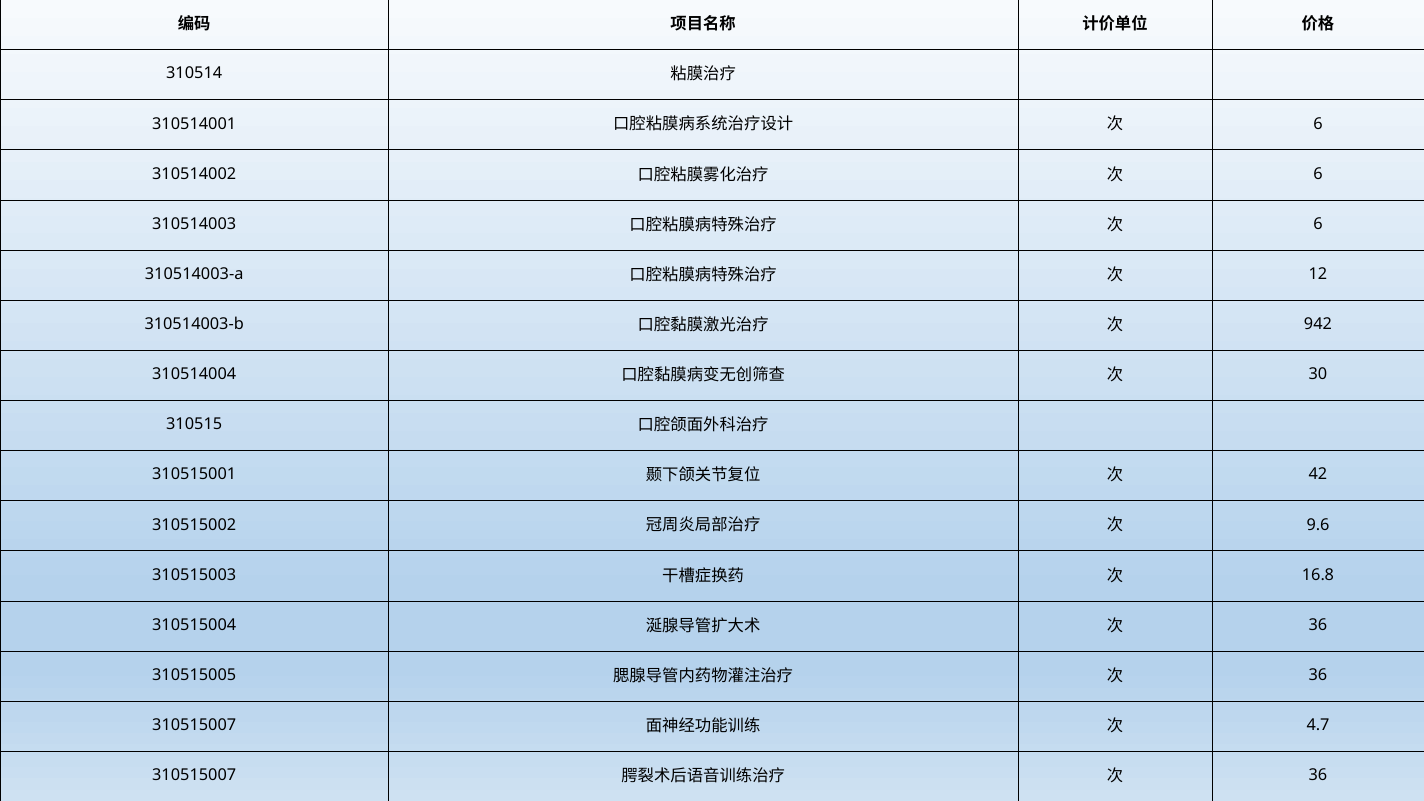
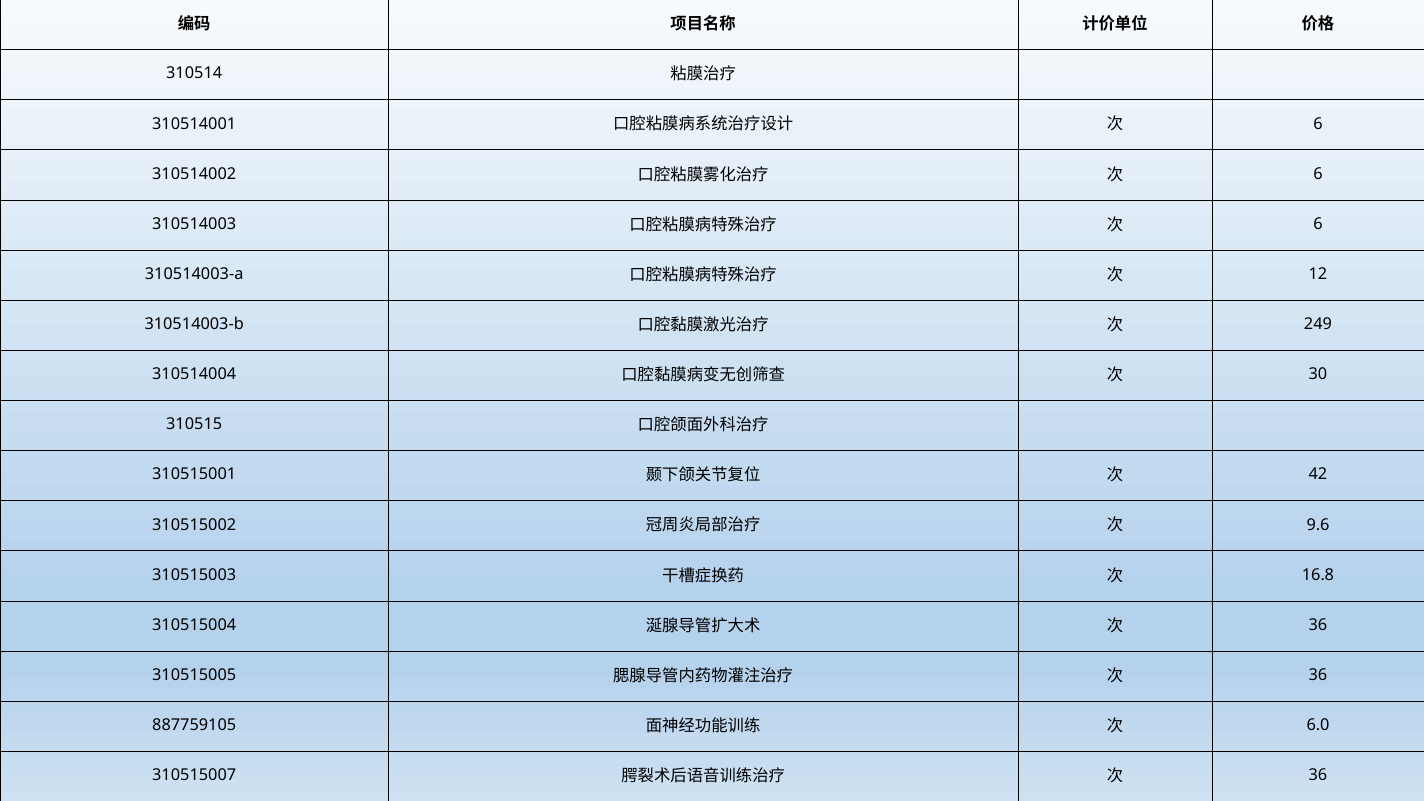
942: 942 -> 249
310515007 at (194, 725): 310515007 -> 887759105
4.7: 4.7 -> 6.0
